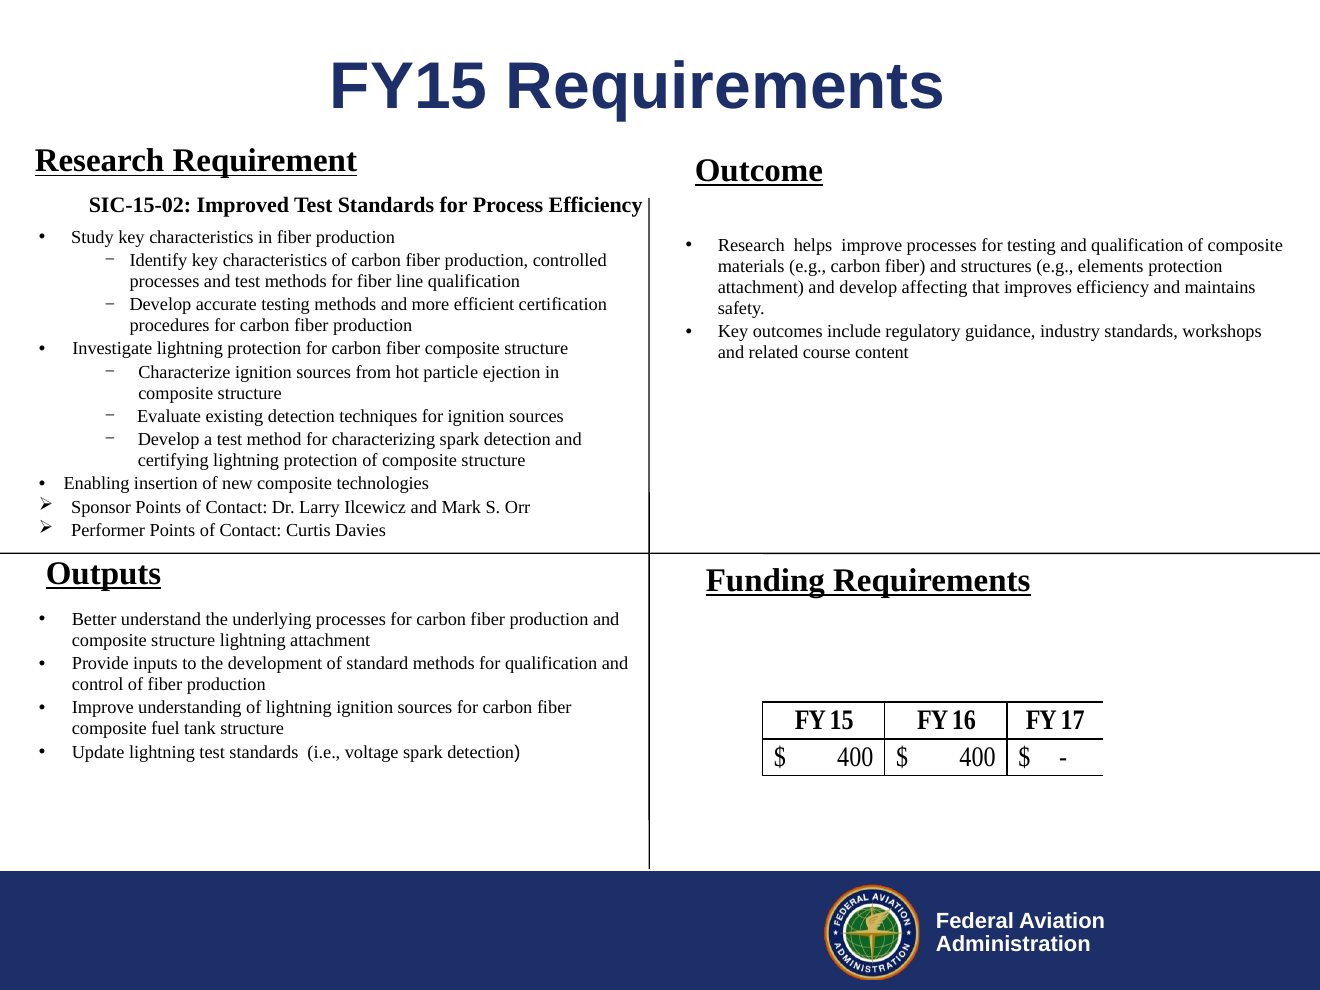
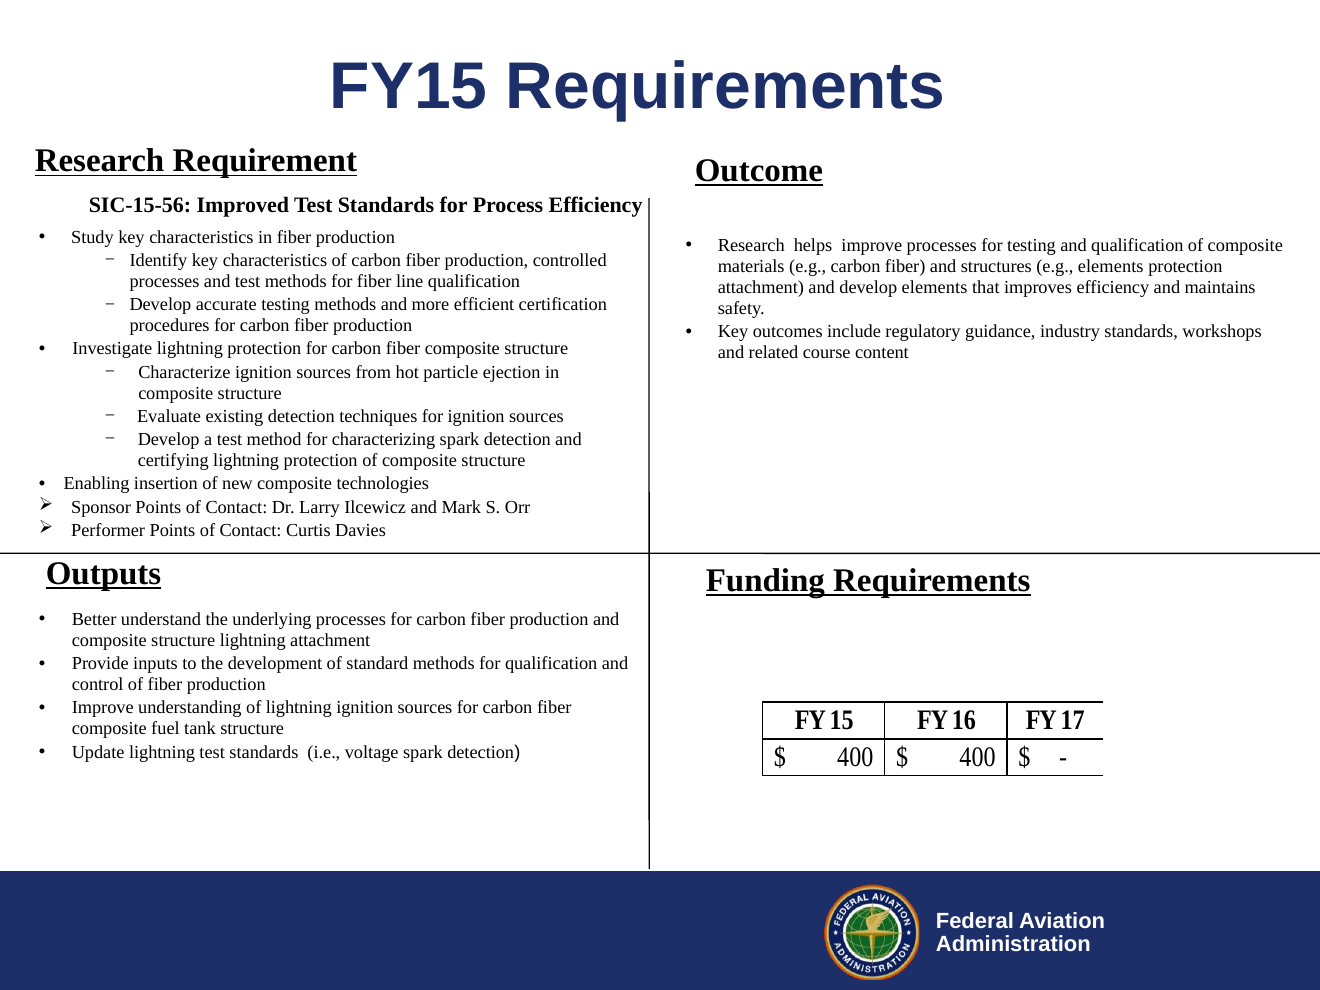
SIC-15-02: SIC-15-02 -> SIC-15-56
develop affecting: affecting -> elements
